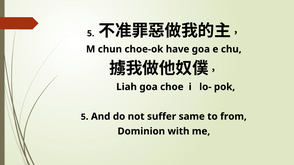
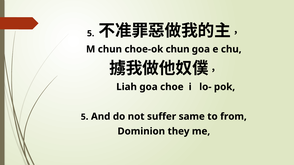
choe-ok have: have -> chun
with: with -> they
